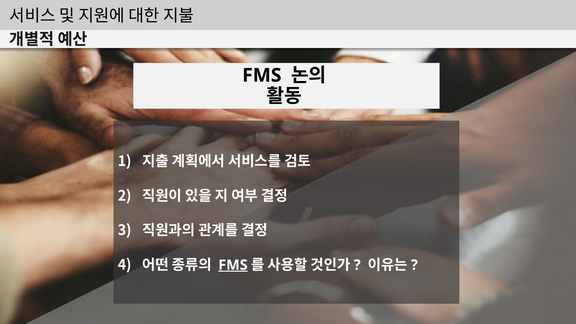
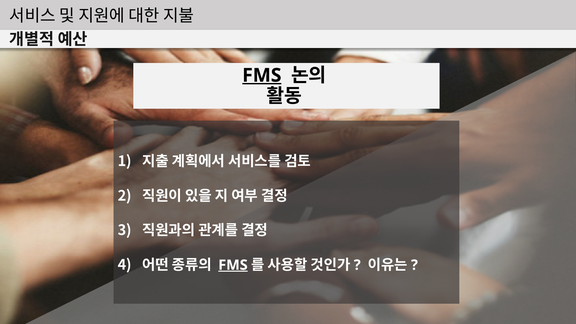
FMS at (262, 75) underline: none -> present
